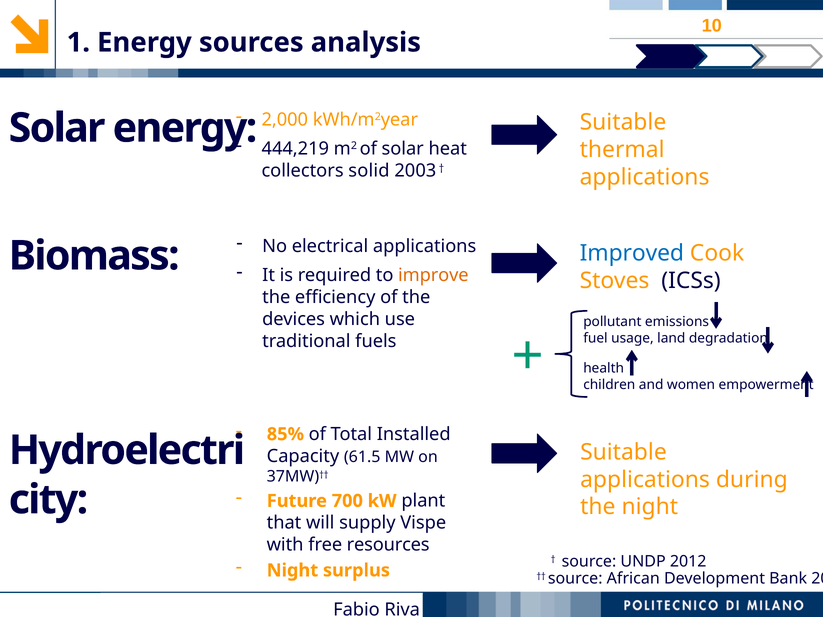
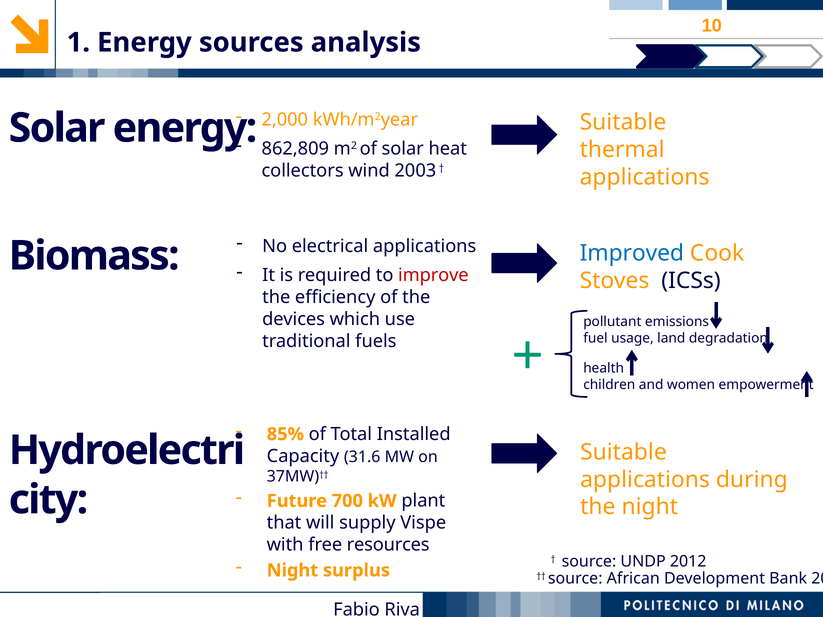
444,219: 444,219 -> 862,809
solid: solid -> wind
improve colour: orange -> red
61.5: 61.5 -> 31.6
